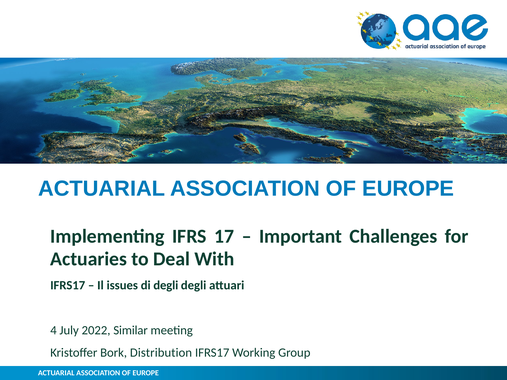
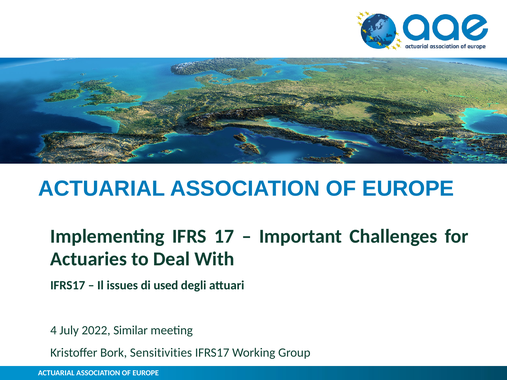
di degli: degli -> used
Distribution: Distribution -> Sensitivities
